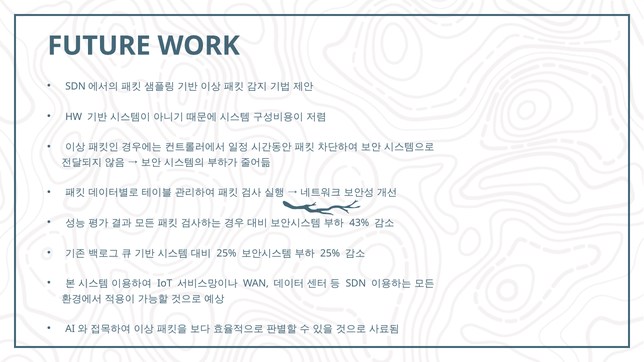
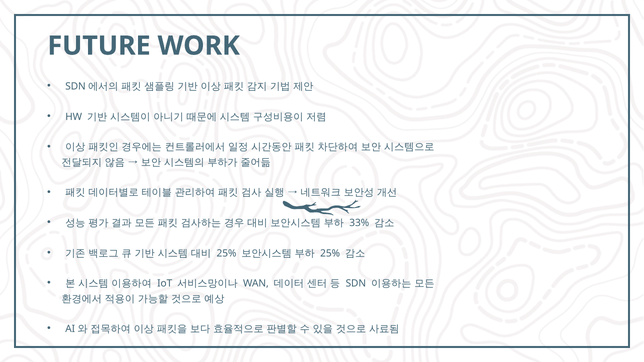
43%: 43% -> 33%
